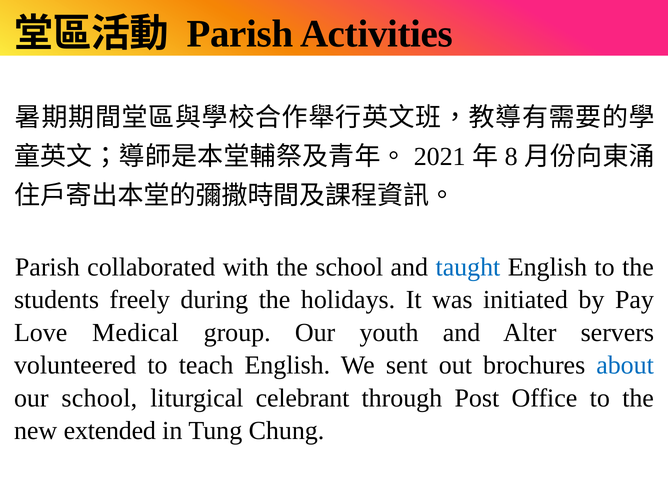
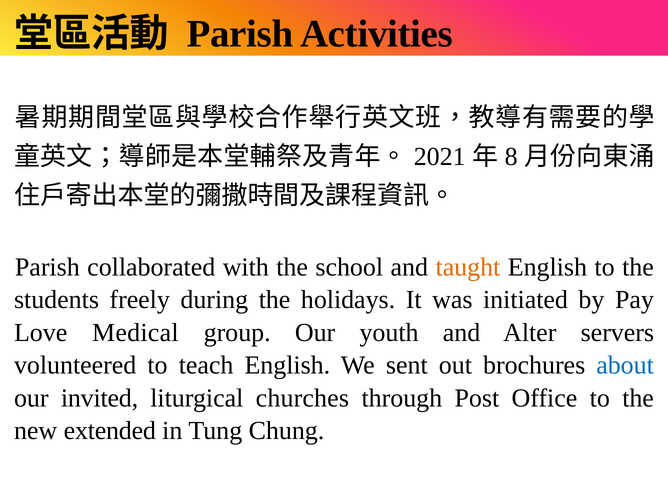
taught colour: blue -> orange
our school: school -> invited
celebrant: celebrant -> churches
